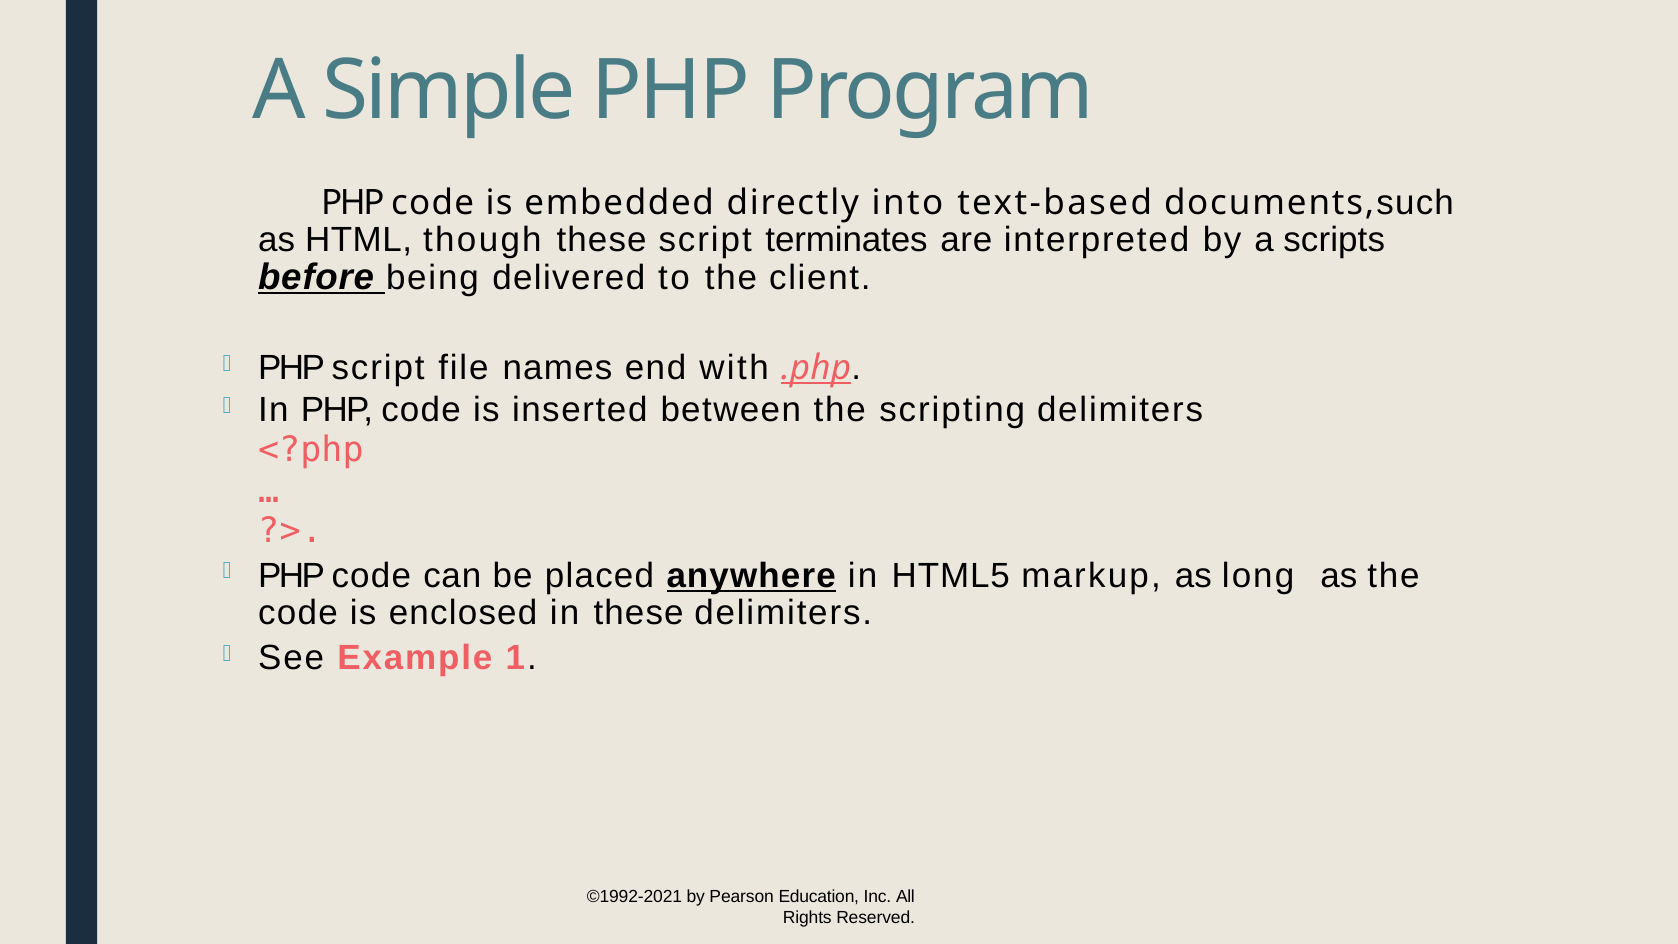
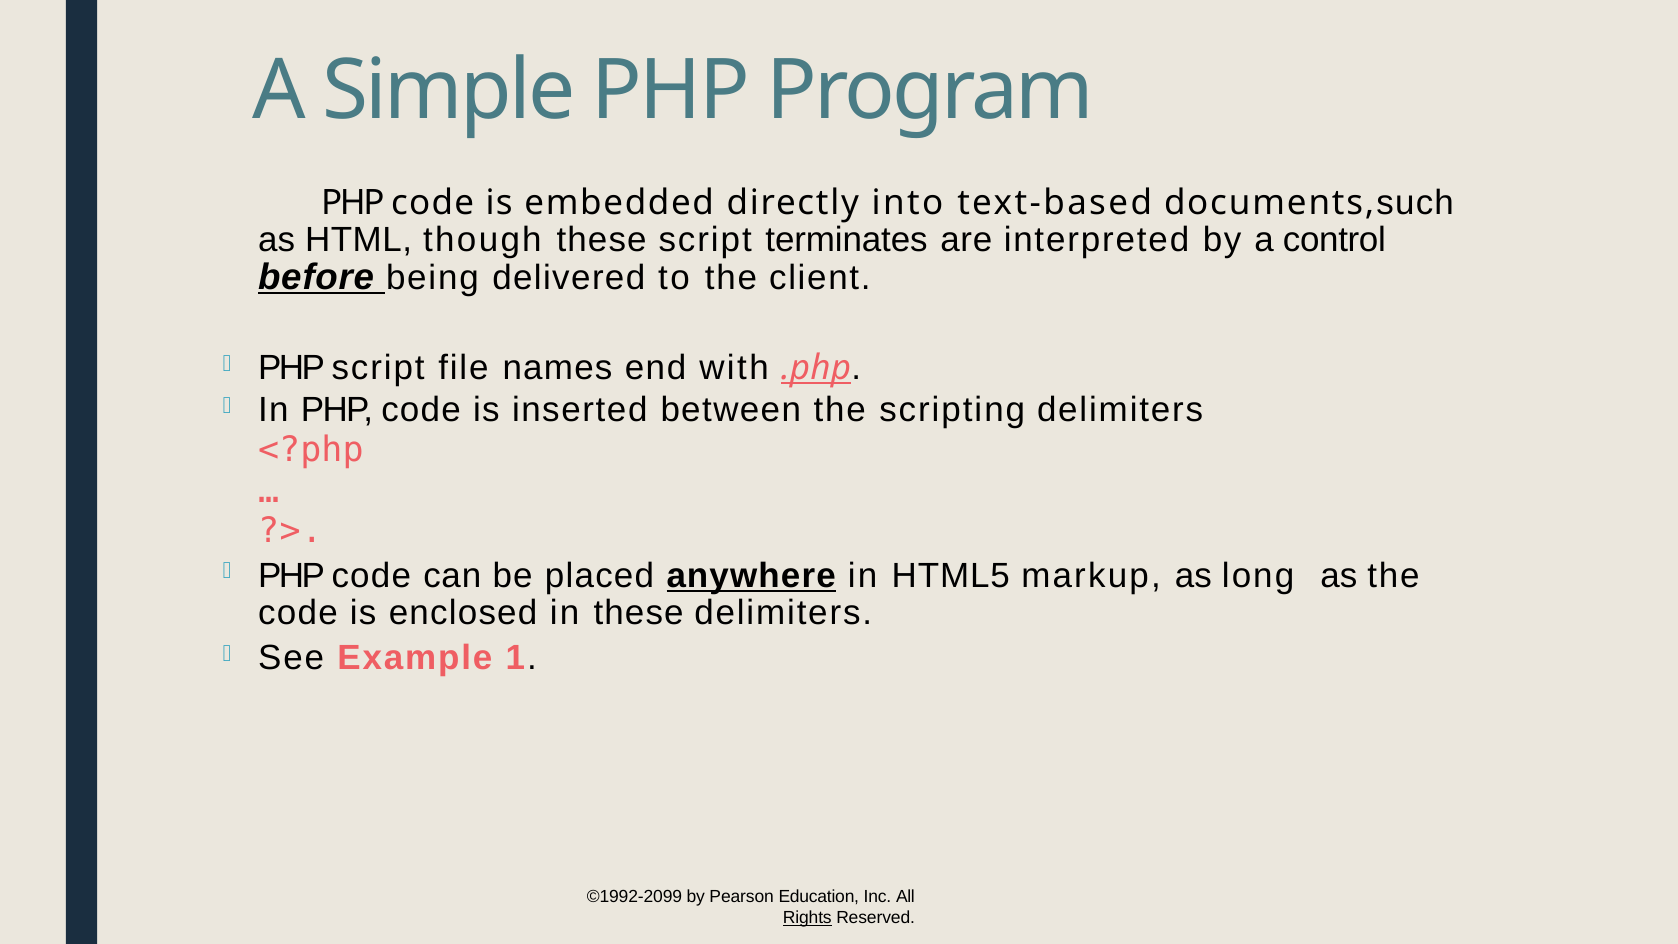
scripts: scripts -> control
©1992-2021: ©1992-2021 -> ©1992-2099
Rights underline: none -> present
